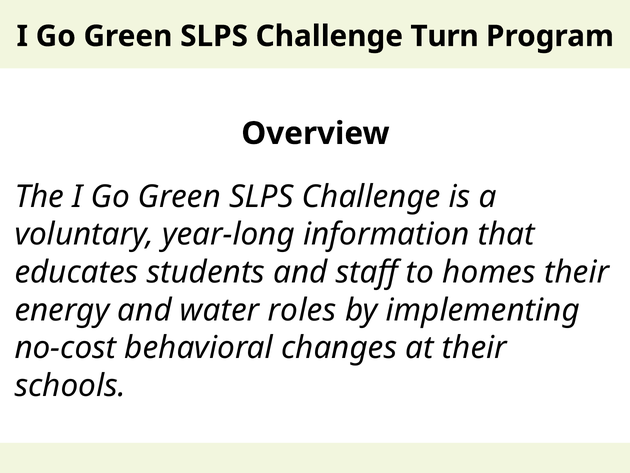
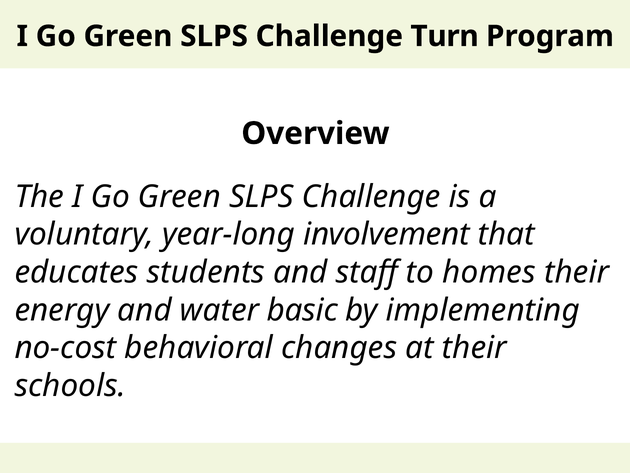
information: information -> involvement
roles: roles -> basic
